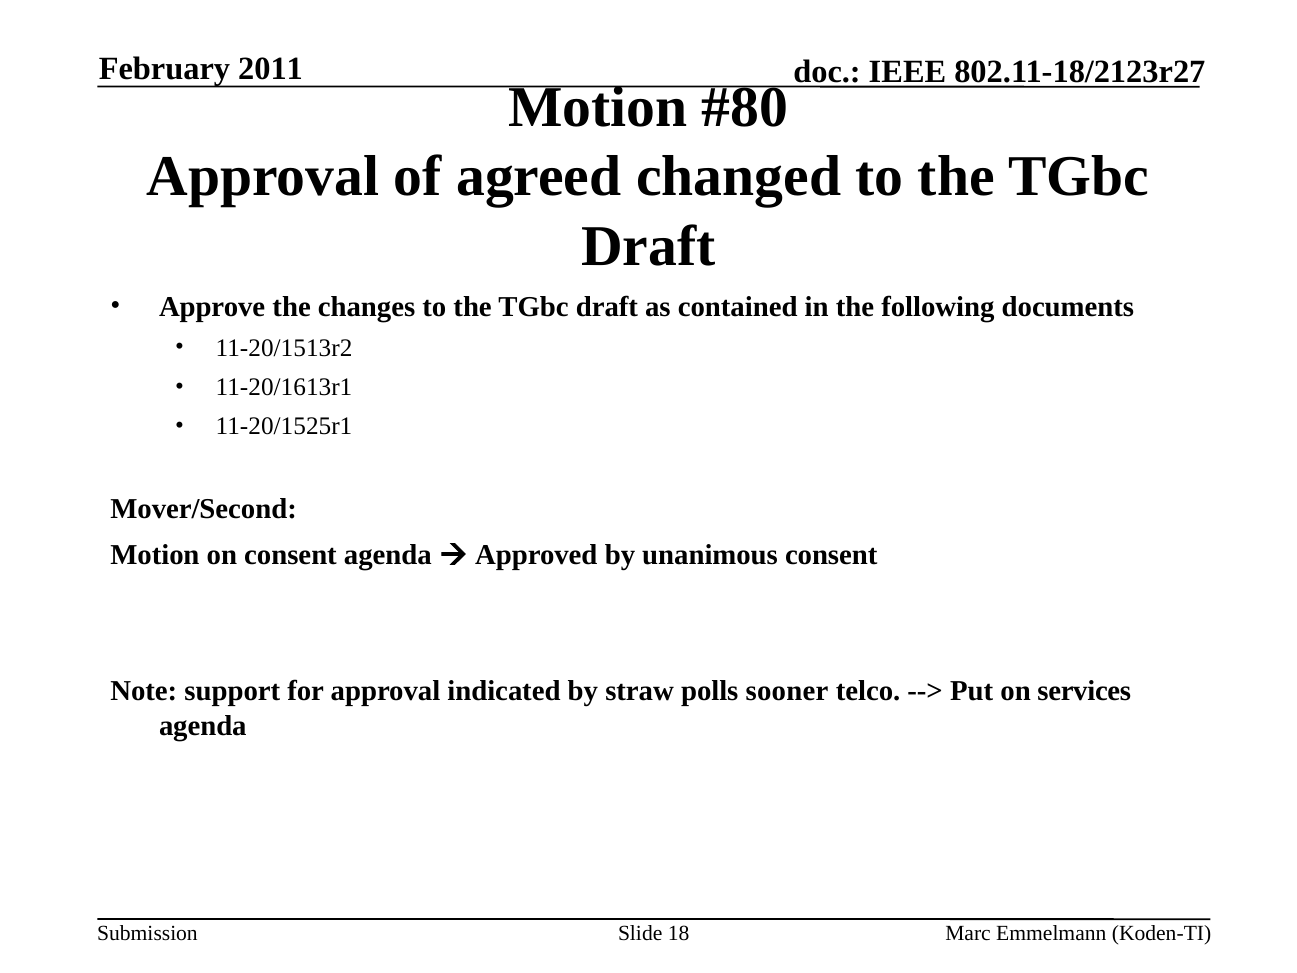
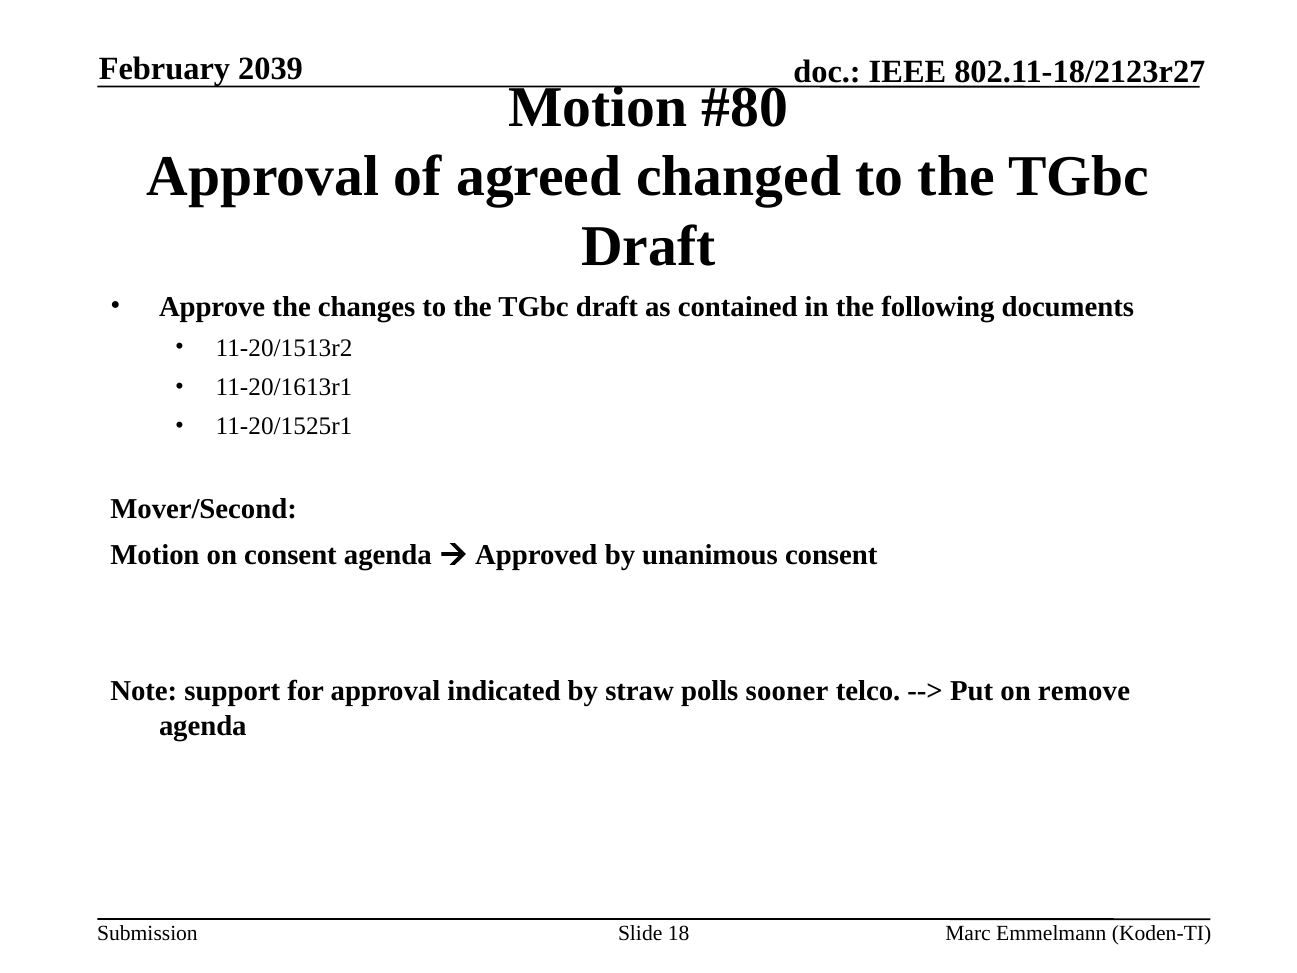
2011: 2011 -> 2039
services: services -> remove
